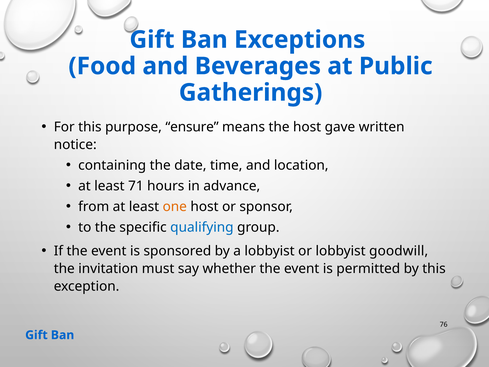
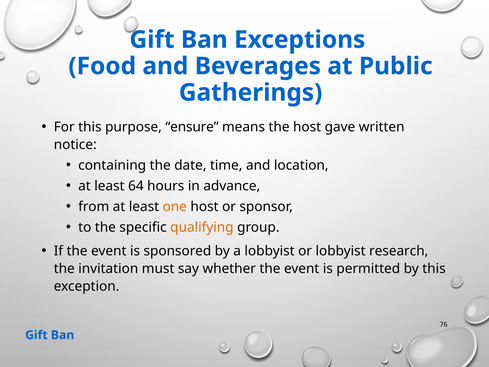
71: 71 -> 64
qualifying colour: blue -> orange
goodwill: goodwill -> research
